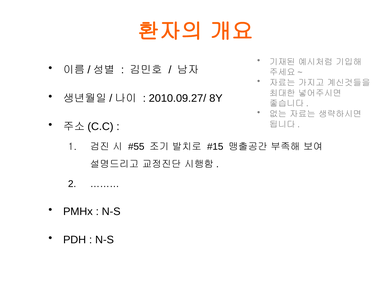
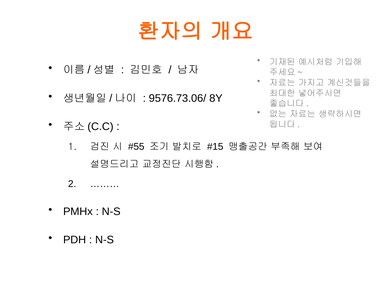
2010.09.27/: 2010.09.27/ -> 9576.73.06/
